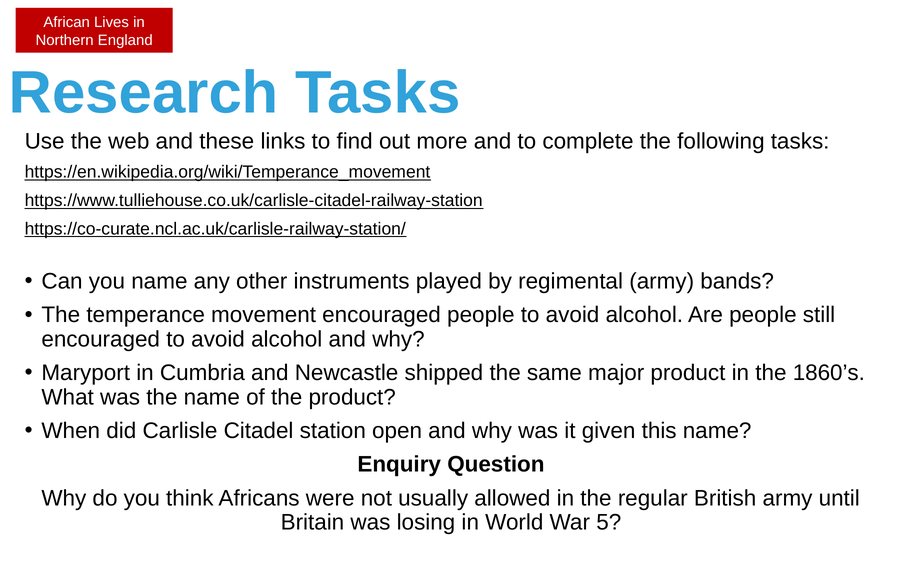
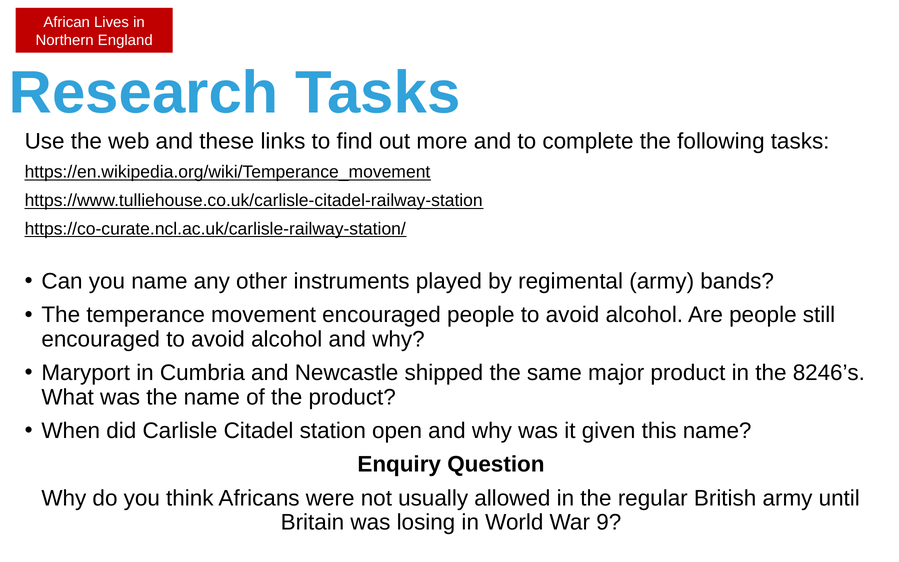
1860’s: 1860’s -> 8246’s
5: 5 -> 9
